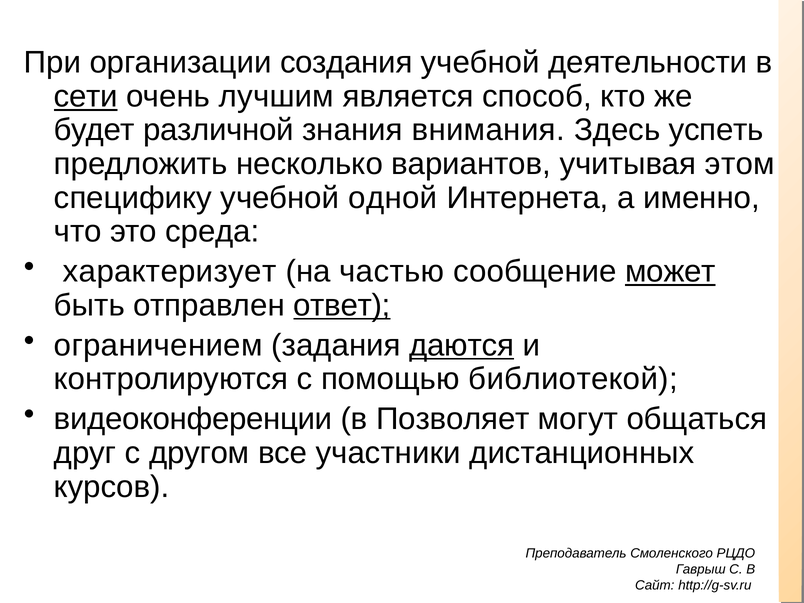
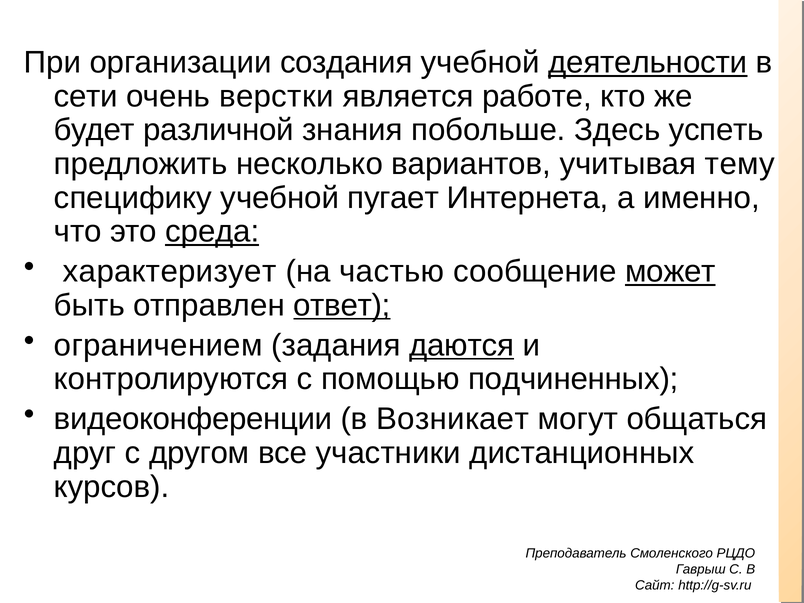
деятельности underline: none -> present
сети underline: present -> none
лучшим: лучшим -> верстки
способ: способ -> работе
внимания: внимания -> побольше
этом: этом -> тему
одной: одной -> пугает
среда underline: none -> present
библиотекой: библиотекой -> подчиненных
Позволяет: Позволяет -> Возникает
